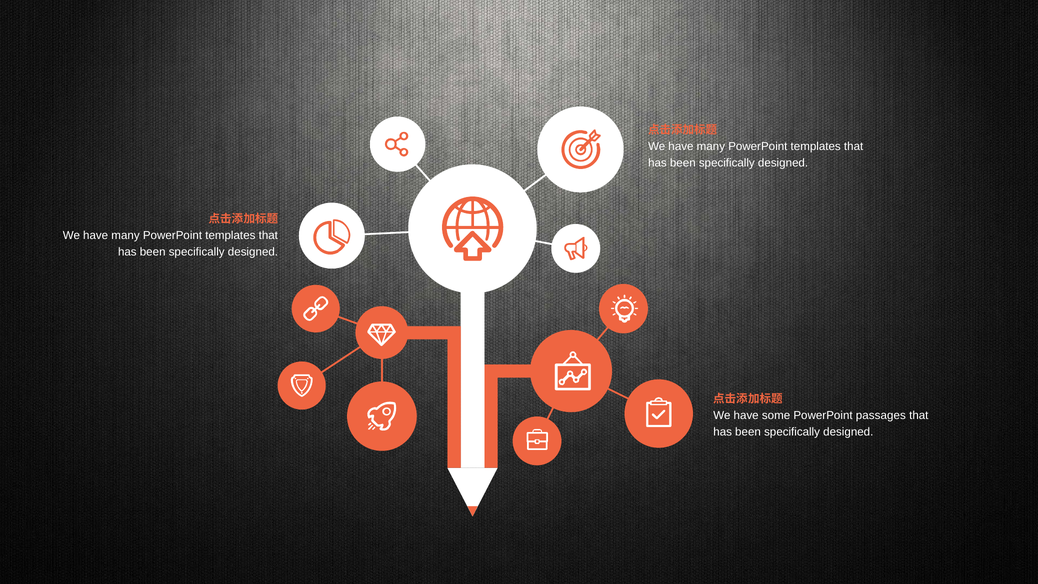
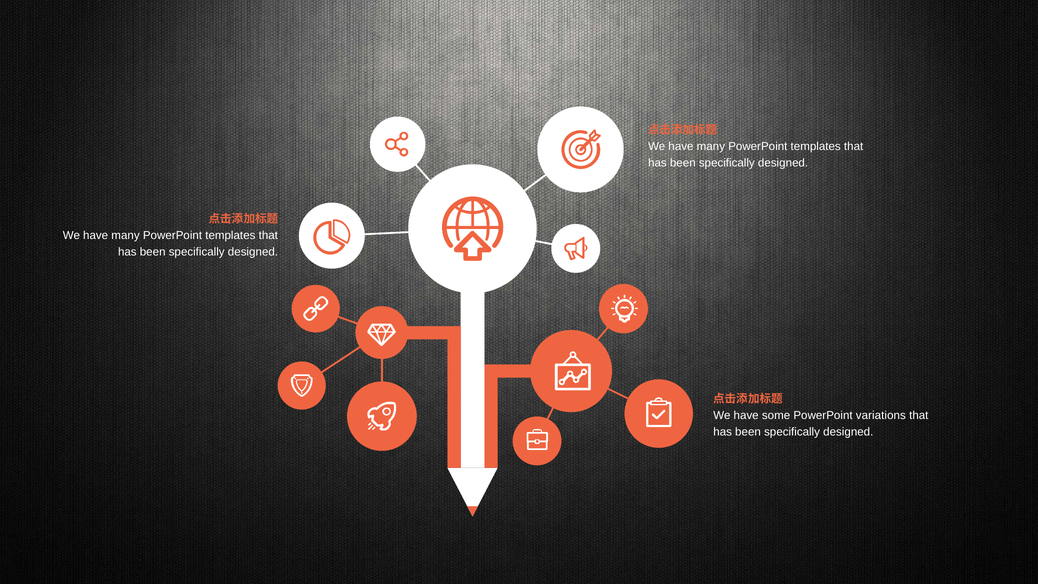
passages: passages -> variations
